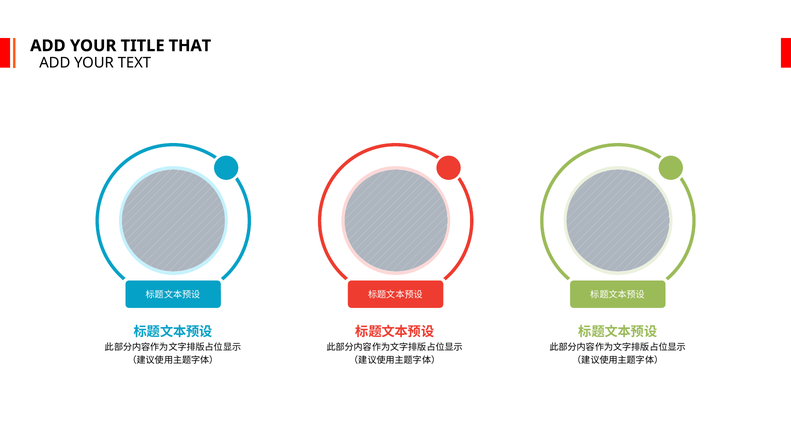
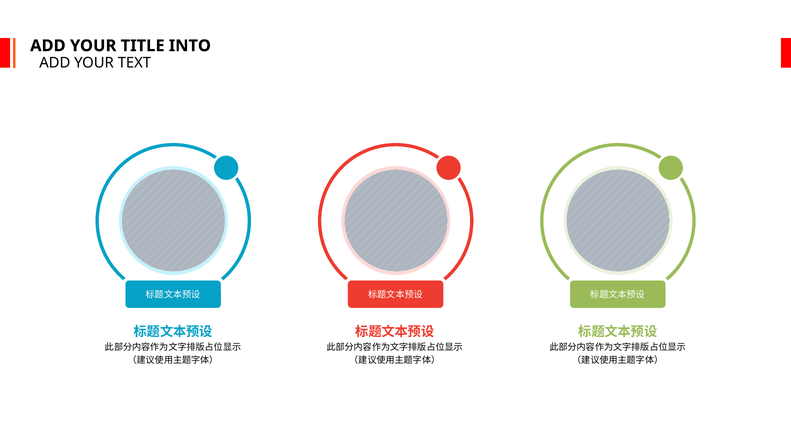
THAT: THAT -> INTO
